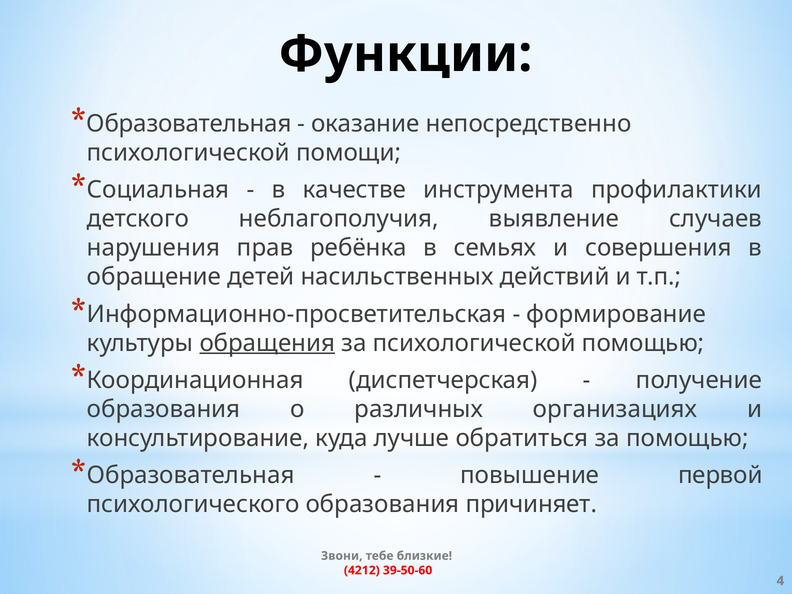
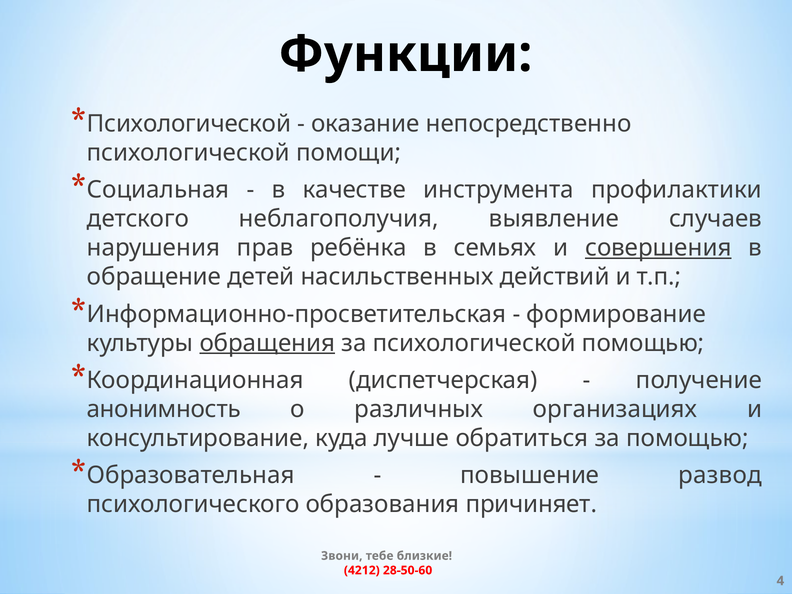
Образовательная at (189, 124): Образовательная -> Психологической
совершения underline: none -> present
образования at (164, 409): образования -> анонимность
первой: первой -> развод
39-50-60: 39-50-60 -> 28-50-60
